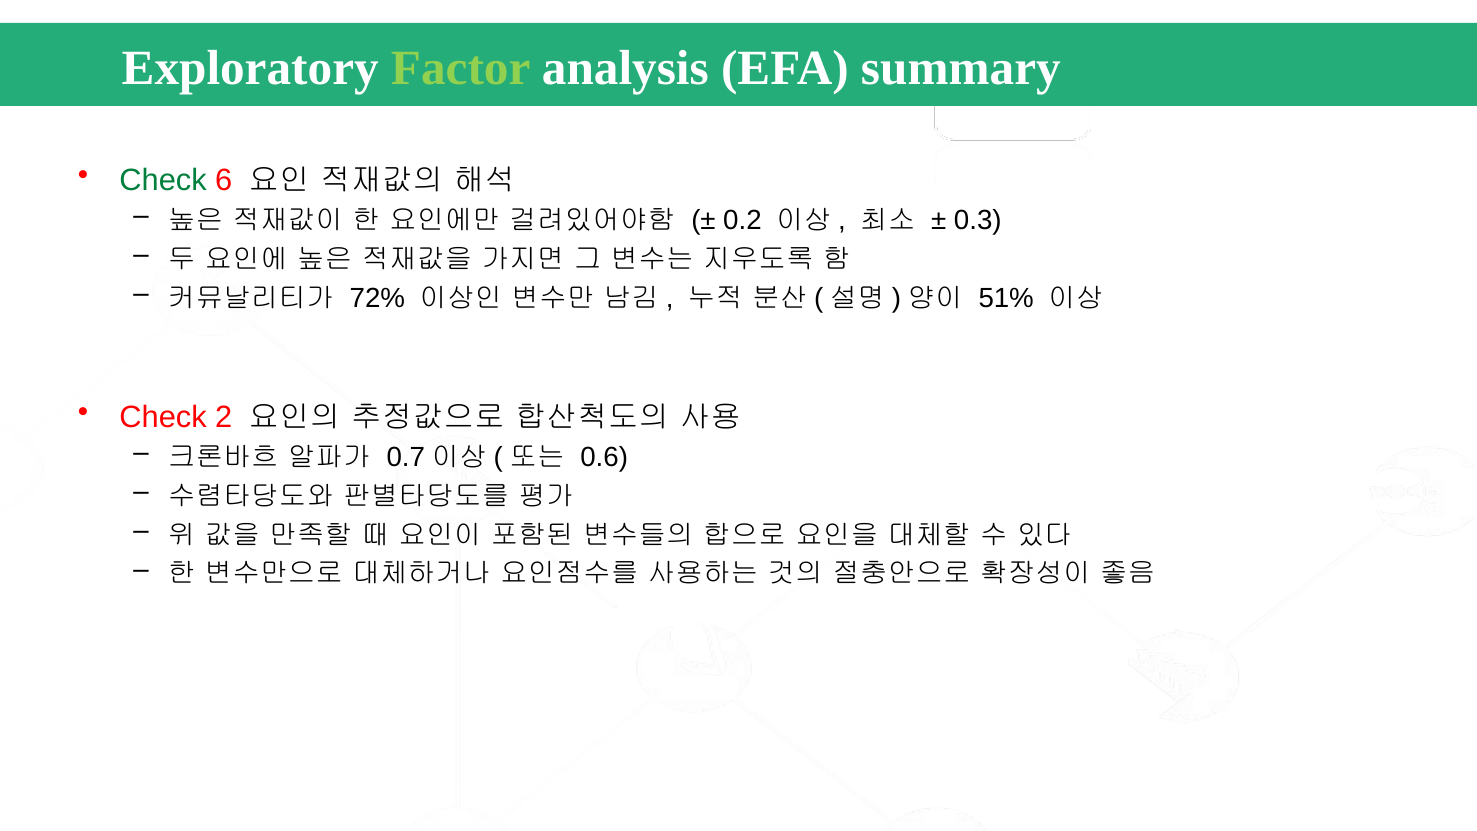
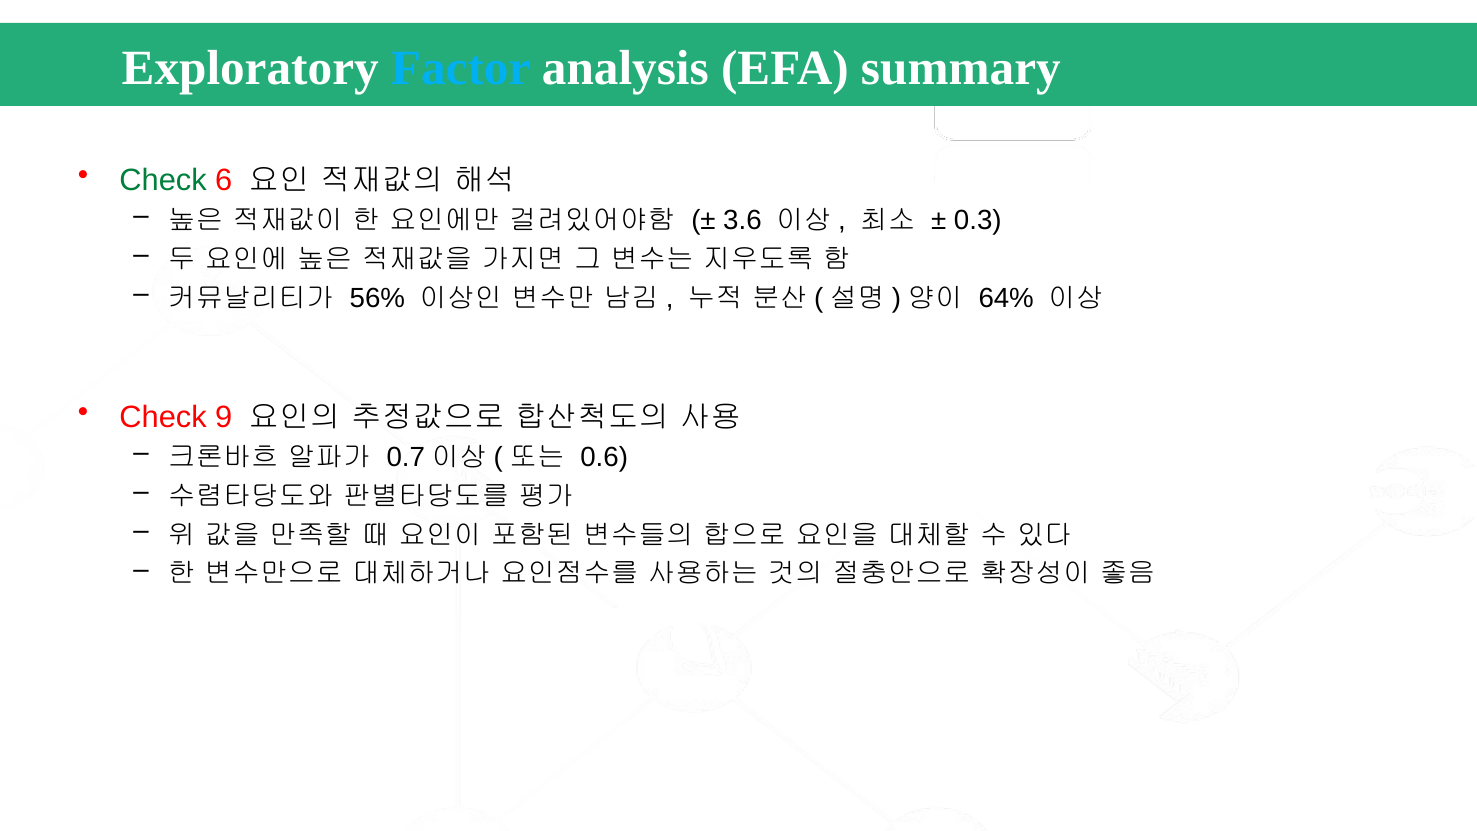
Factor colour: light green -> light blue
0.2: 0.2 -> 3.6
72%: 72% -> 56%
51%: 51% -> 64%
2: 2 -> 9
